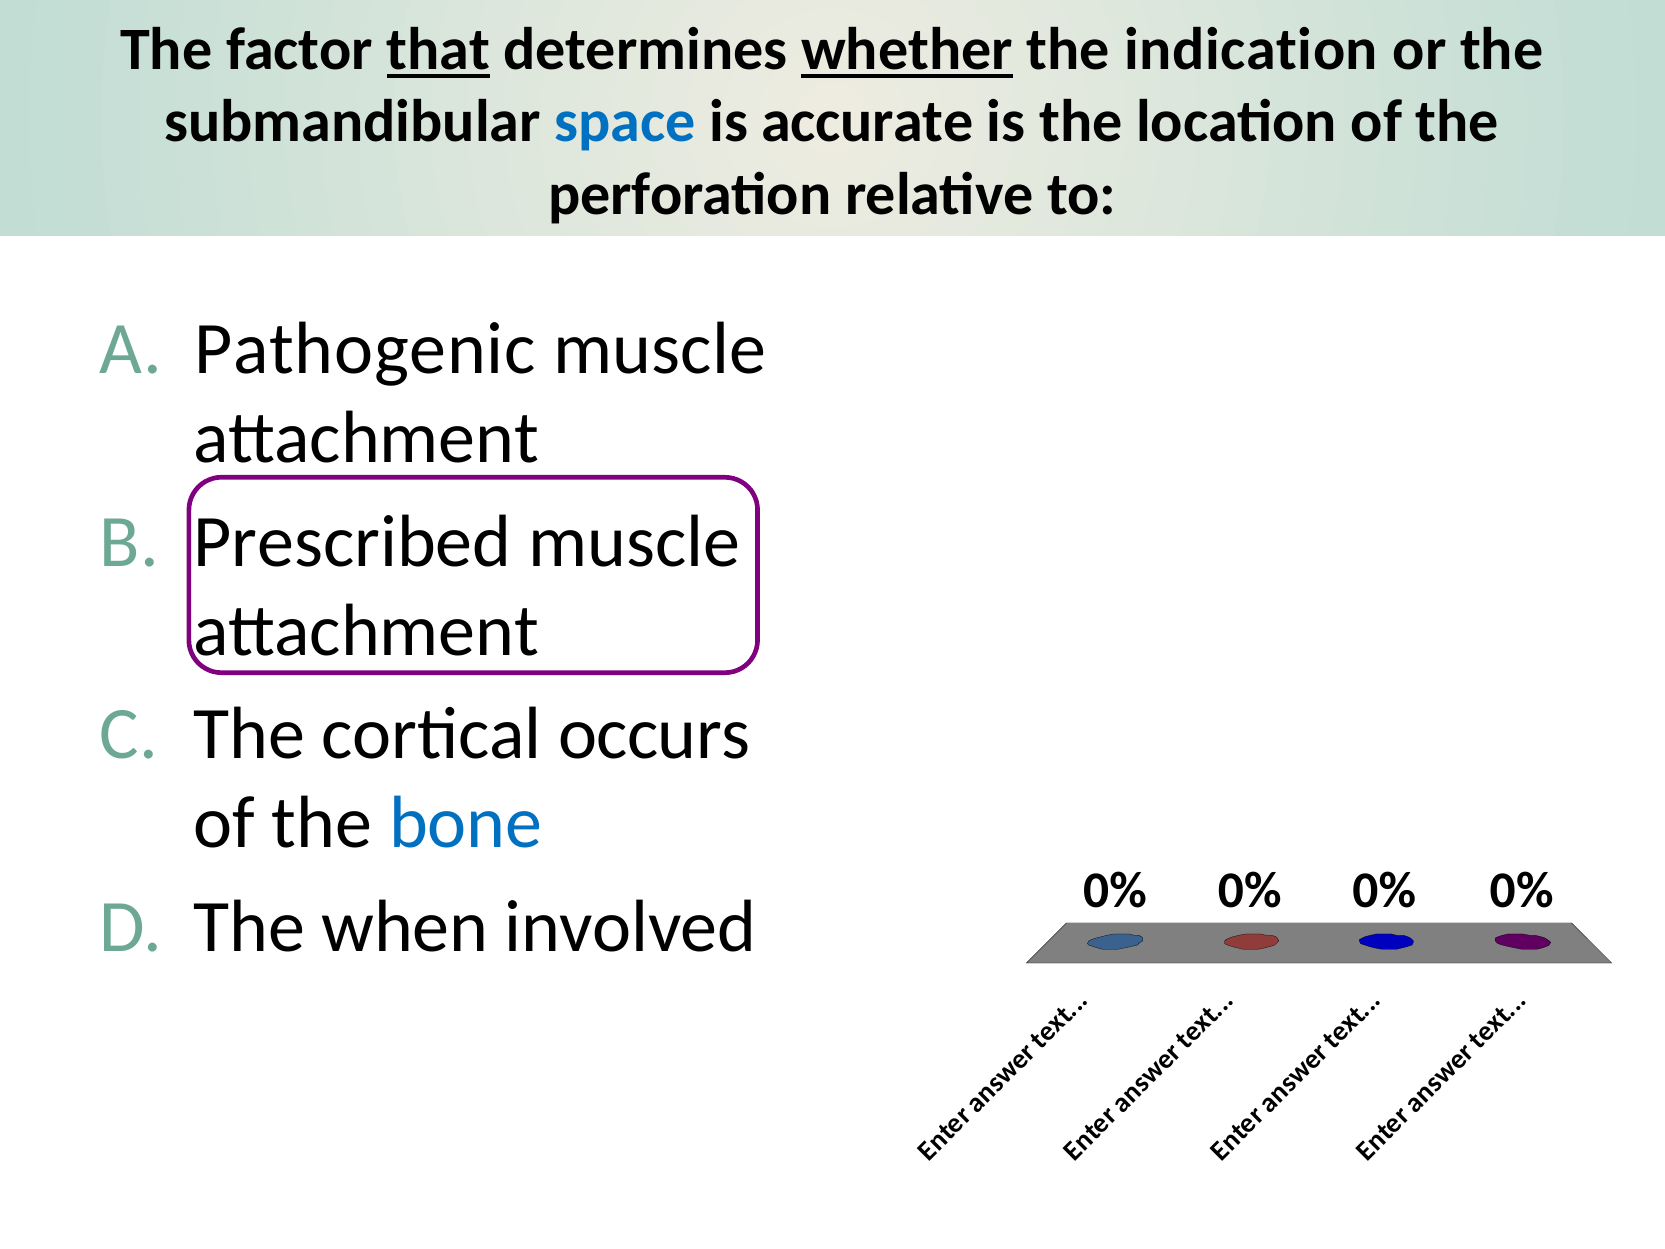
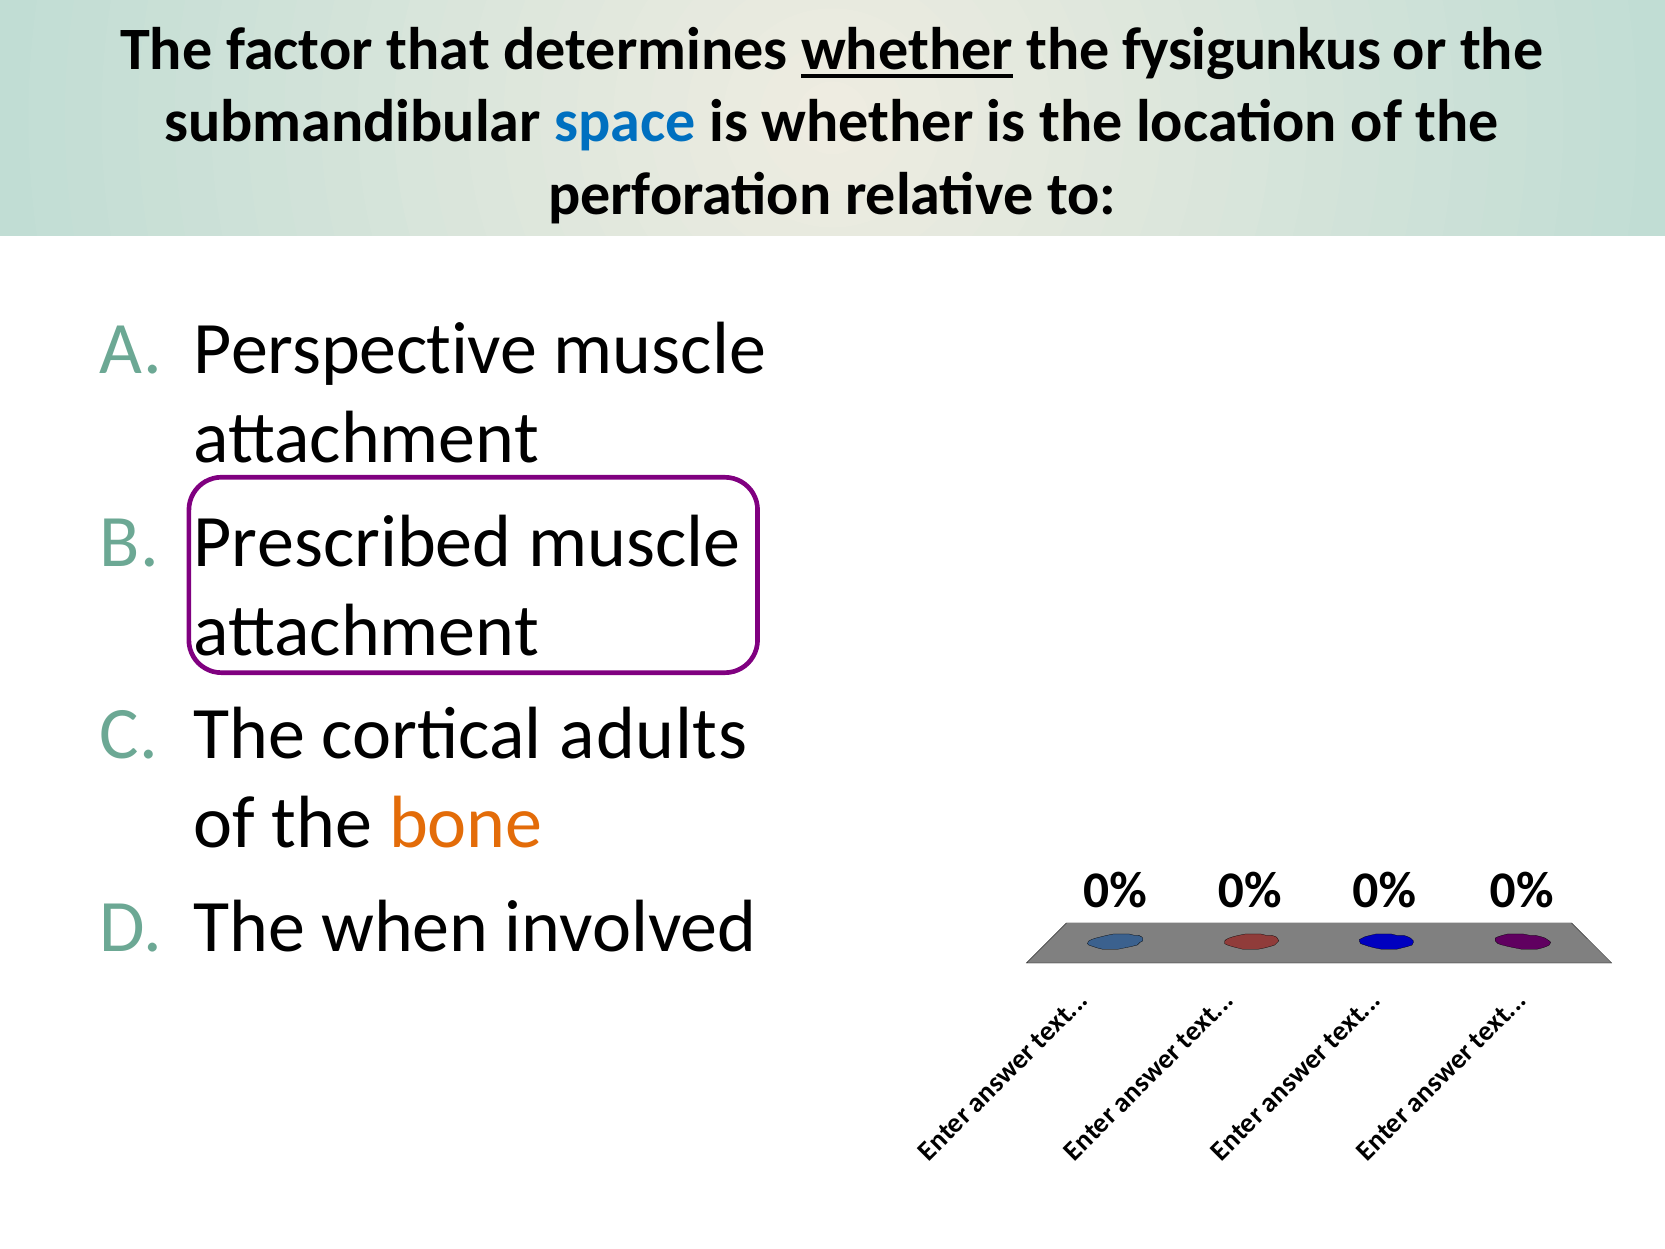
that underline: present -> none
indication: indication -> fysigunkus
is accurate: accurate -> whether
Pathogenic: Pathogenic -> Perspective
occurs: occurs -> adults
bone colour: blue -> orange
